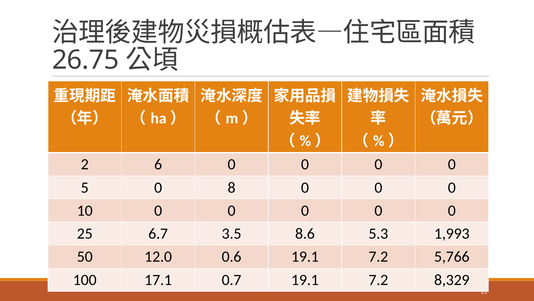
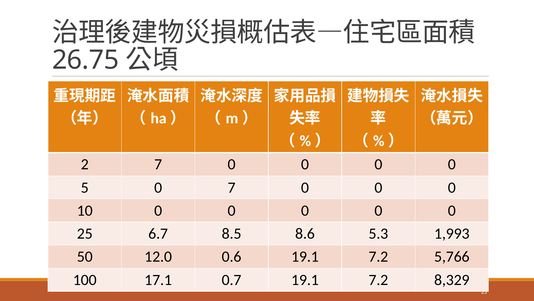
2 6: 6 -> 7
0 8: 8 -> 7
3.5: 3.5 -> 8.5
